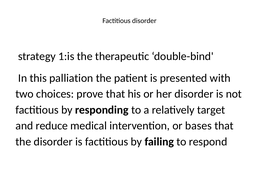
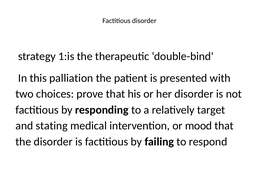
reduce: reduce -> stating
bases: bases -> mood
